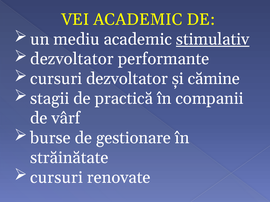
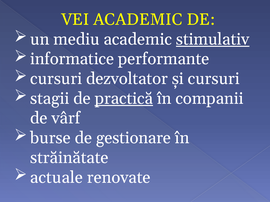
dezvoltator at (72, 59): dezvoltator -> informatice
și cămine: cămine -> cursuri
practică underline: none -> present
cursuri at (56, 178): cursuri -> actuale
